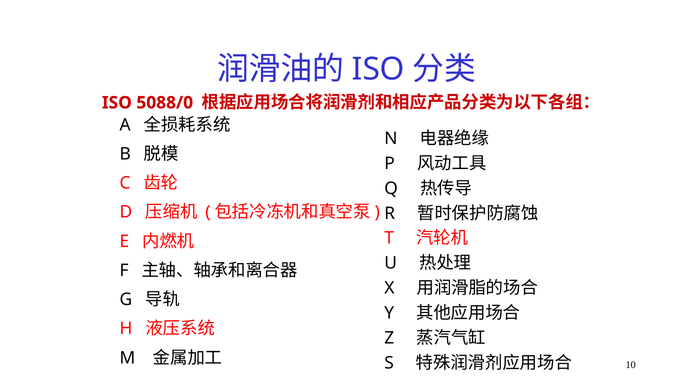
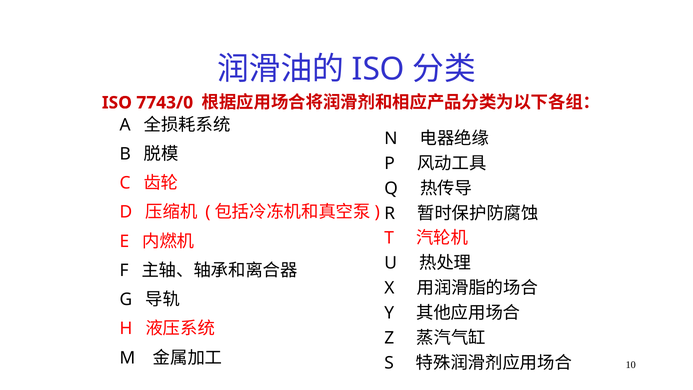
5088/0: 5088/0 -> 7743/0
